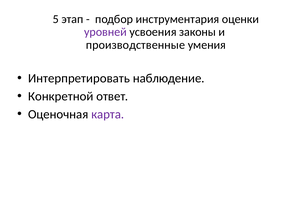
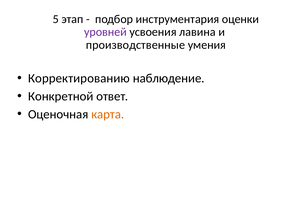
законы: законы -> лавина
Интерпретировать: Интерпретировать -> Корректированию
карта colour: purple -> orange
